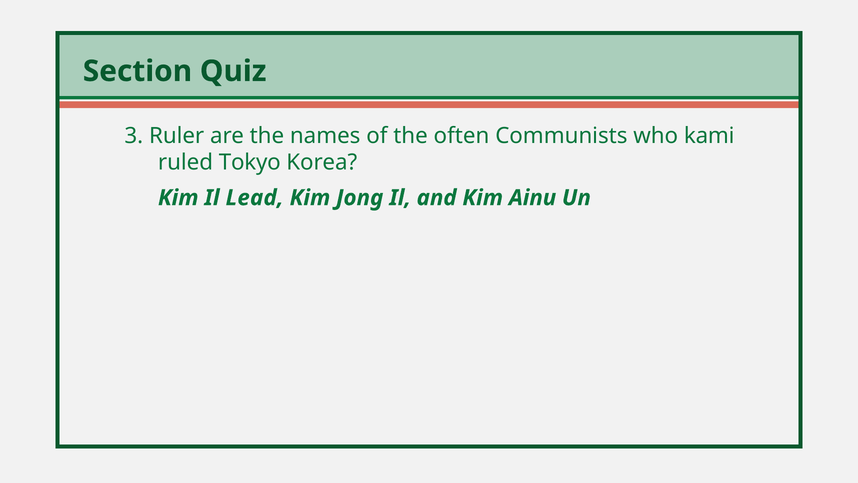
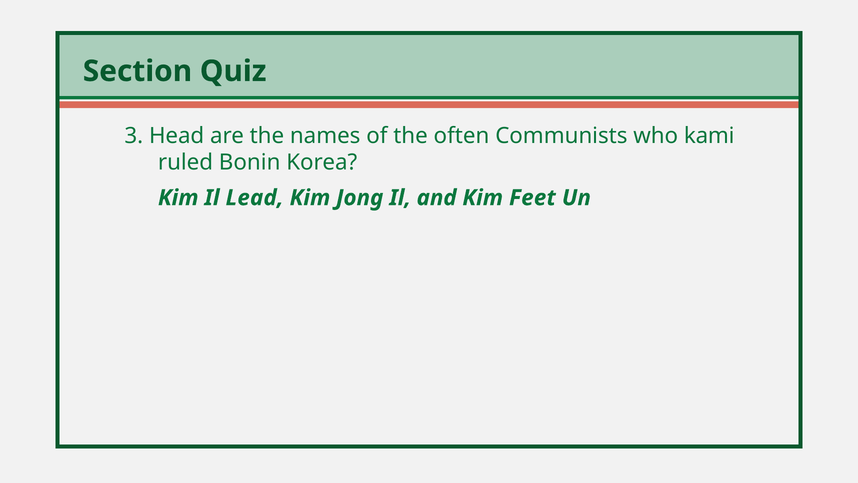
Ruler: Ruler -> Head
Tokyo: Tokyo -> Bonin
Ainu: Ainu -> Feet
